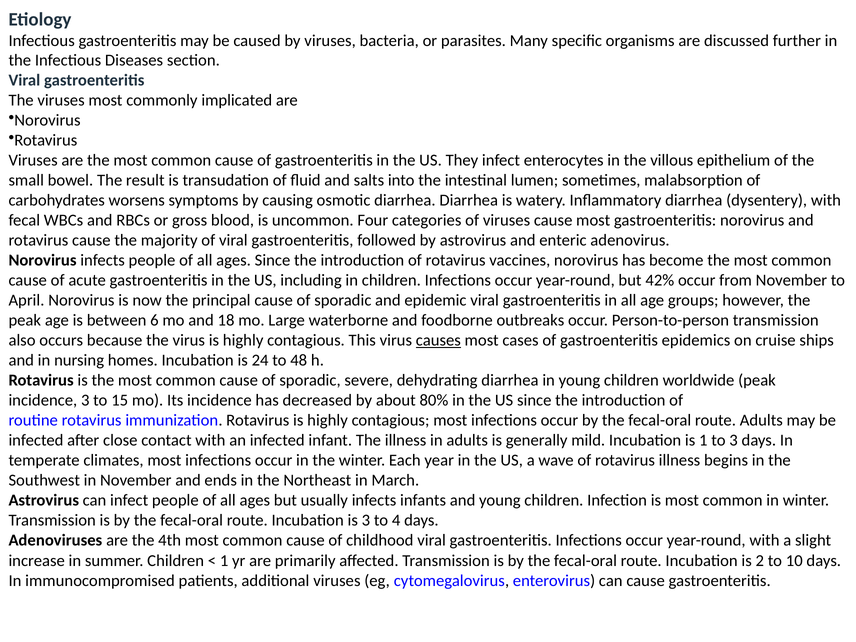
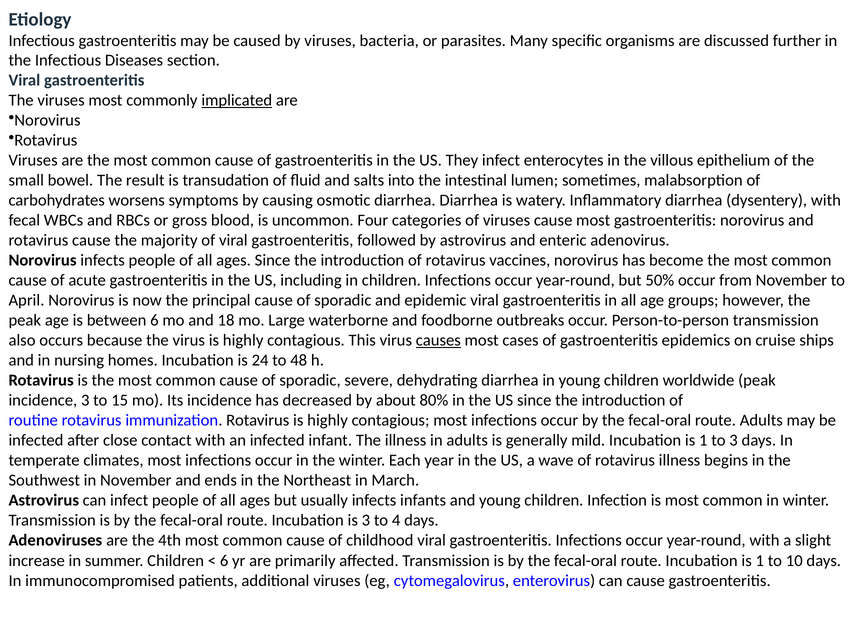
implicated underline: none -> present
42%: 42% -> 50%
1 at (224, 561): 1 -> 6
route Incubation is 2: 2 -> 1
